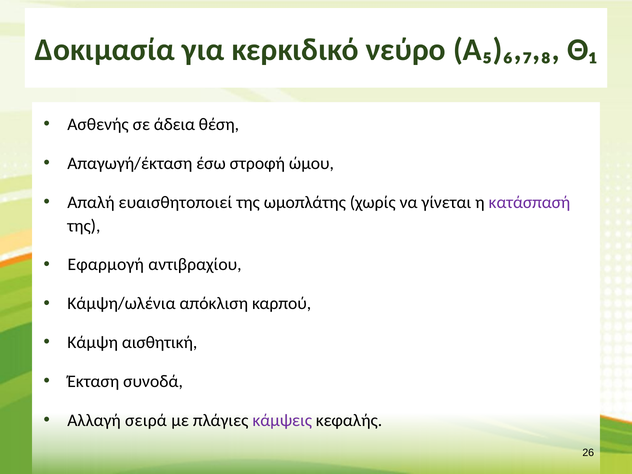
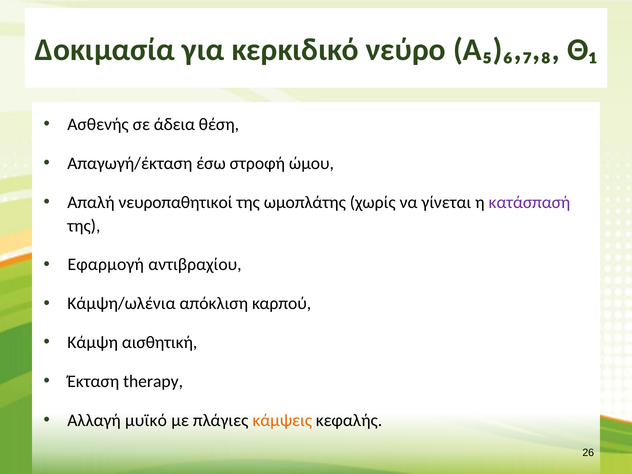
ευαισθητοποιεί: ευαισθητοποιεί -> νευροπαθητικοί
συνοδά: συνοδά -> therapy
σειρά: σειρά -> μυϊκό
κάμψεις colour: purple -> orange
